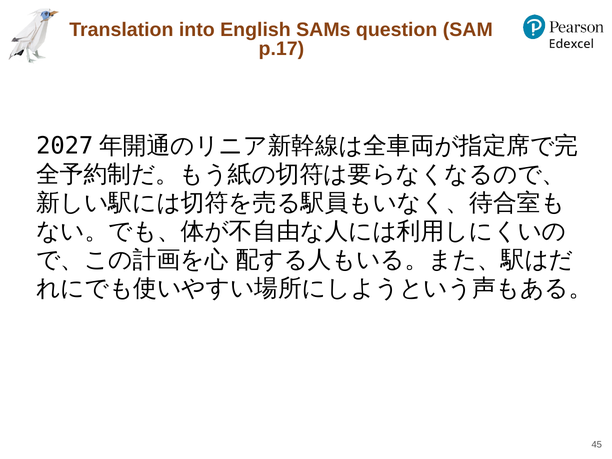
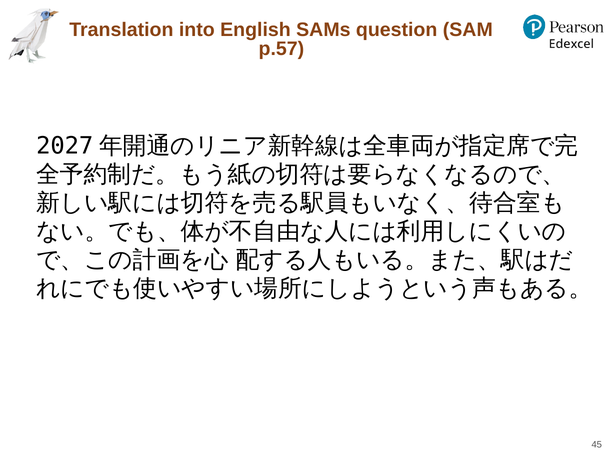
p.17: p.17 -> p.57
